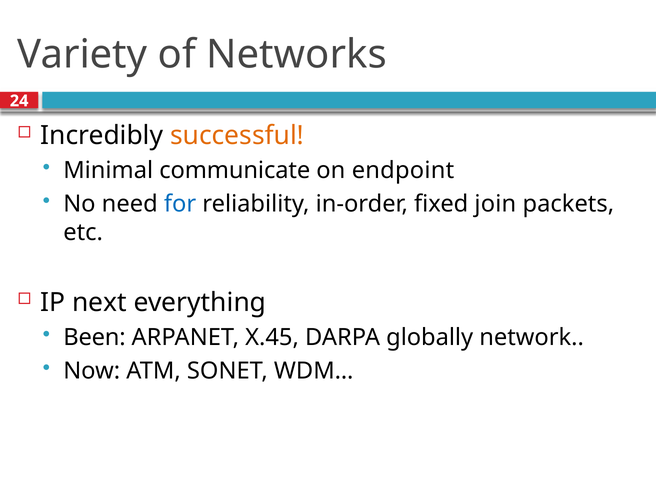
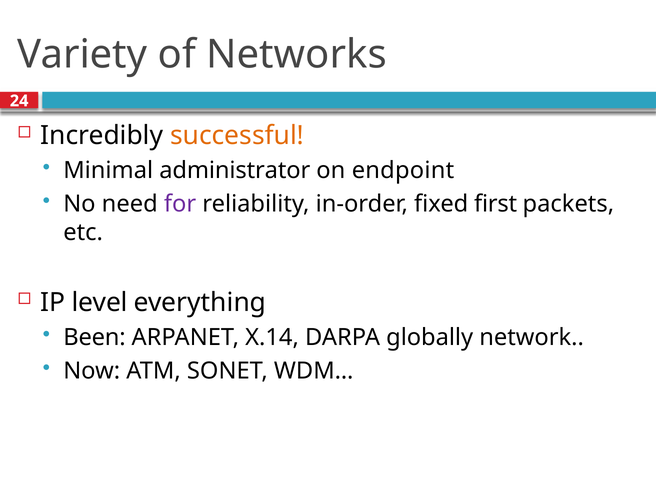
communicate: communicate -> administrator
for colour: blue -> purple
join: join -> first
next: next -> level
X.45: X.45 -> X.14
